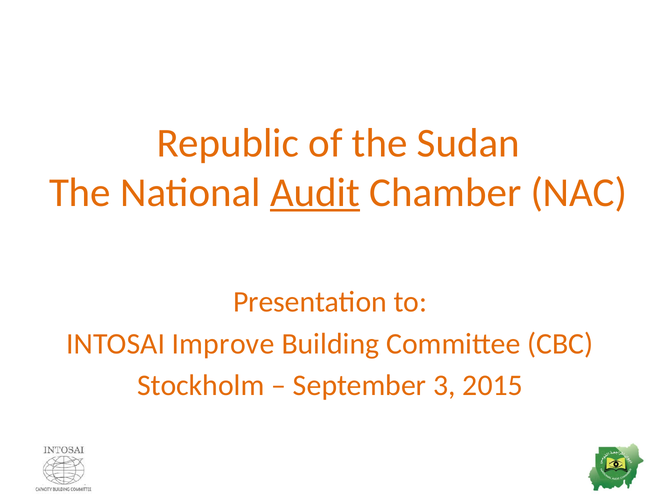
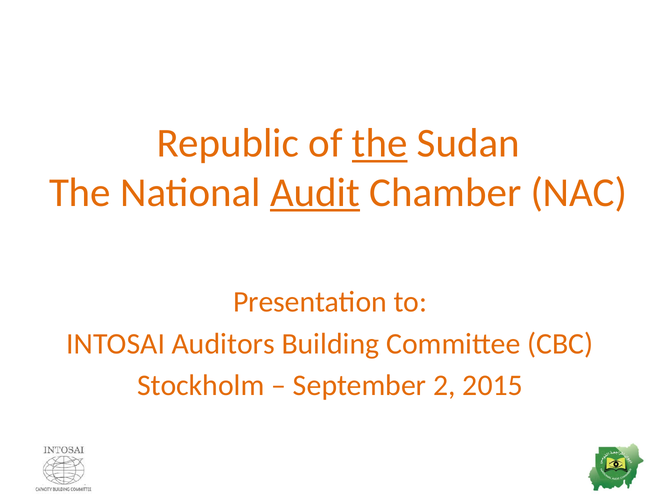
the at (380, 143) underline: none -> present
Improve: Improve -> Auditors
3: 3 -> 2
